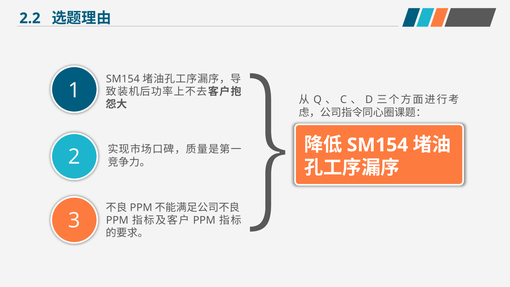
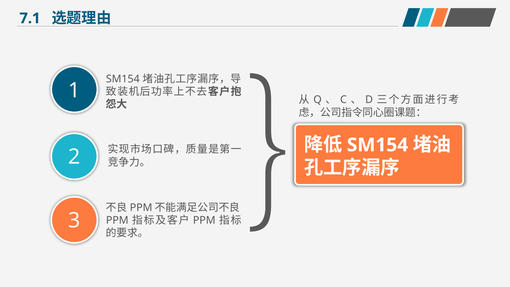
2.2: 2.2 -> 7.1
